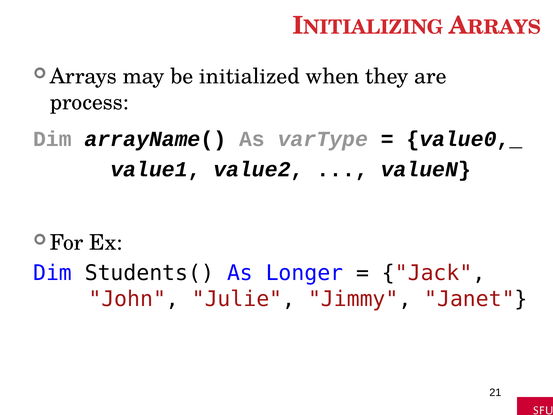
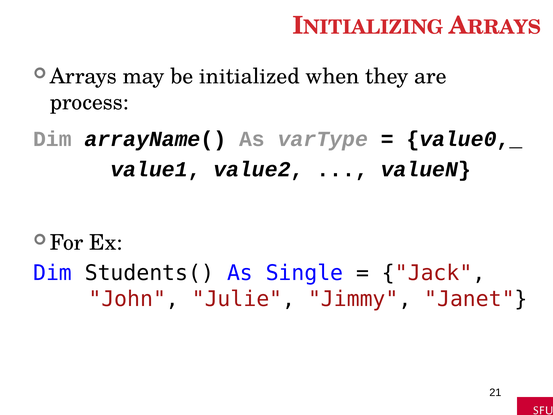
Longer: Longer -> Single
